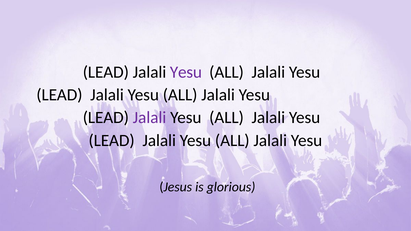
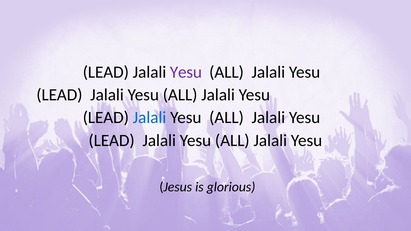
Jalali at (150, 118) colour: purple -> blue
